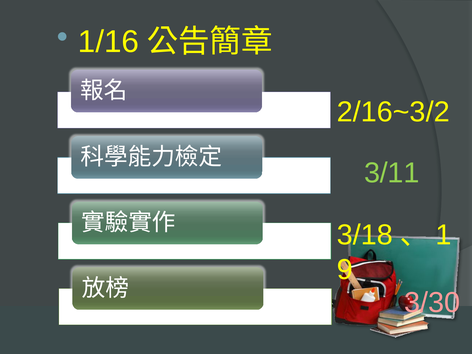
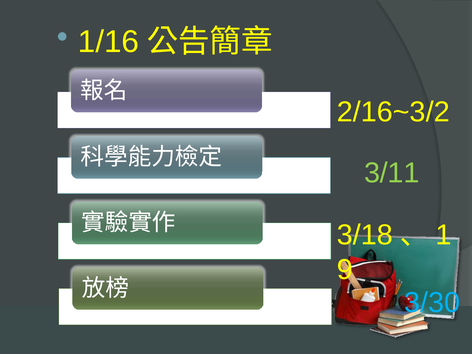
3/30 colour: pink -> light blue
